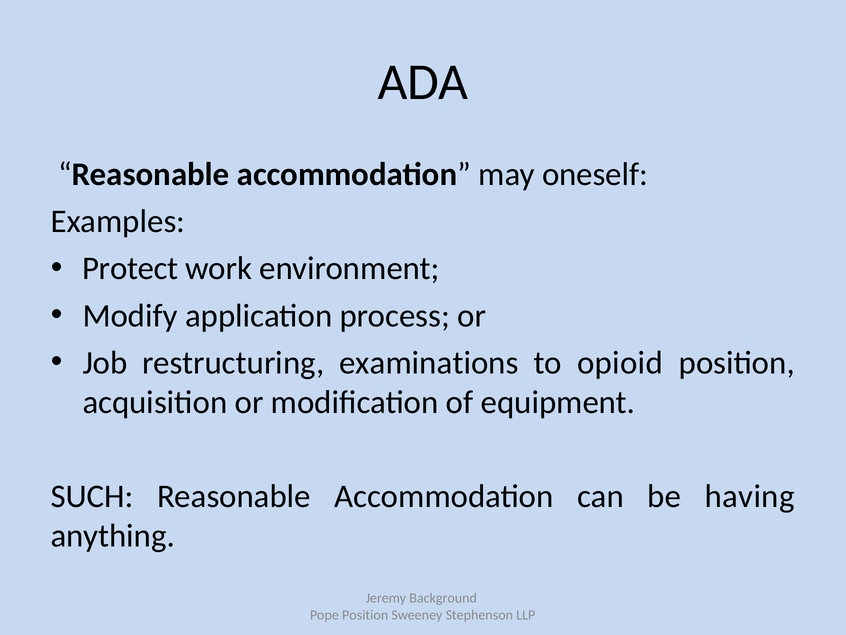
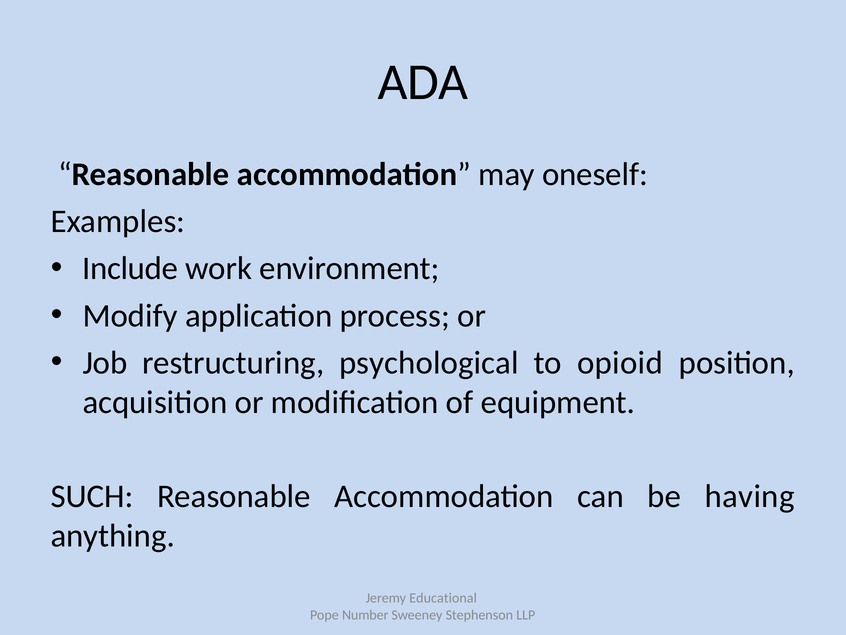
Protect: Protect -> Include
examinations: examinations -> psychological
Background: Background -> Educational
Pope Position: Position -> Number
